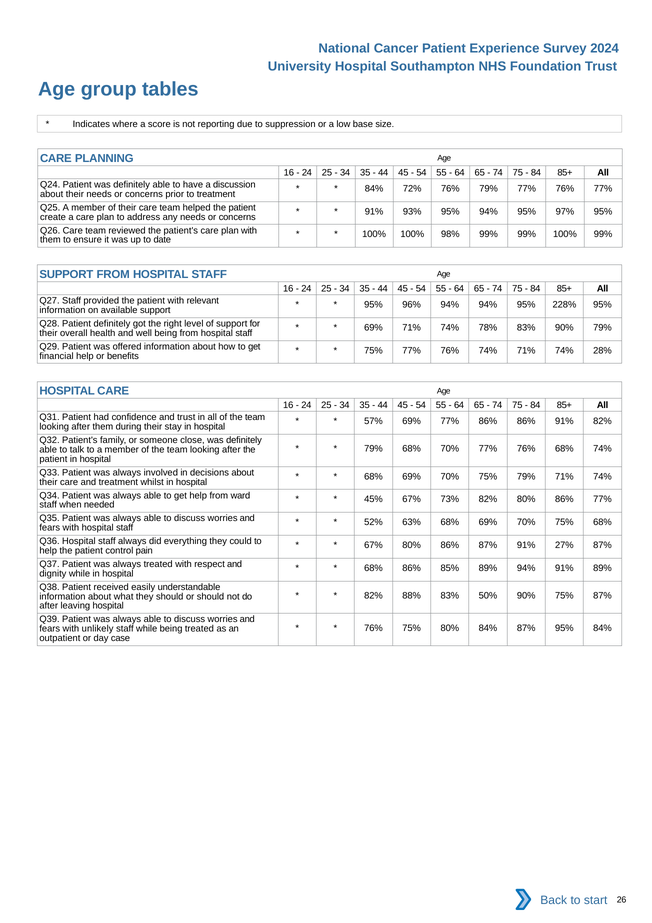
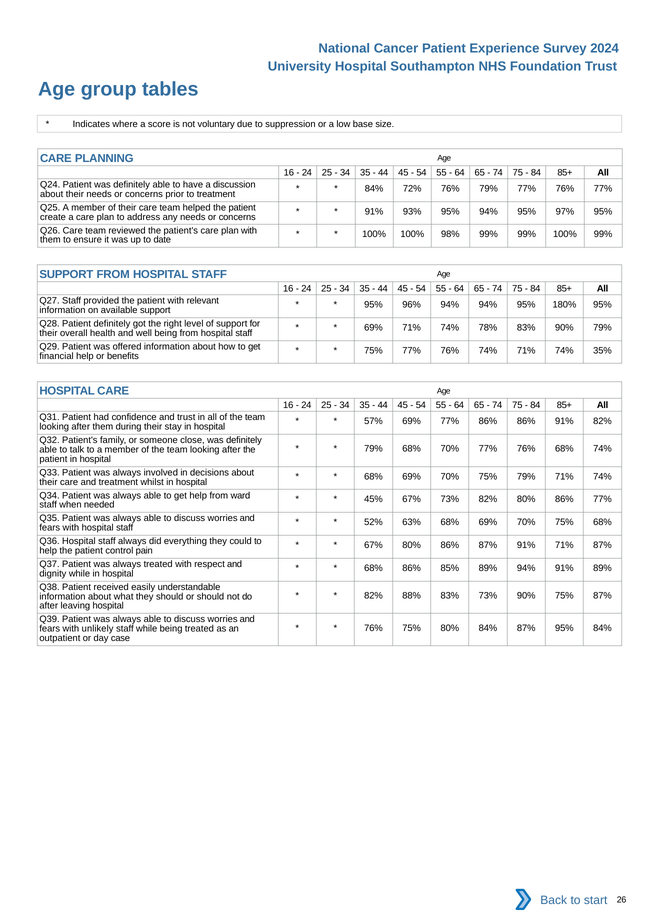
reporting: reporting -> voluntary
228%: 228% -> 180%
28%: 28% -> 35%
91% 27%: 27% -> 71%
83% 50%: 50% -> 73%
